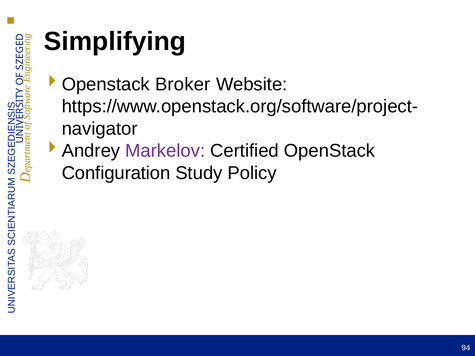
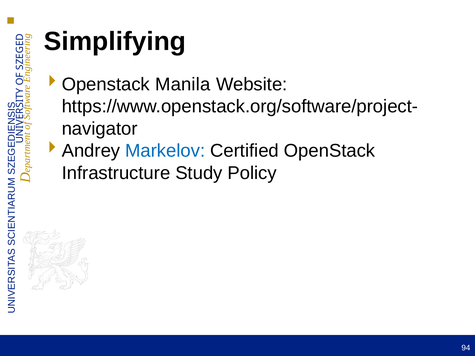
Broker: Broker -> Manila
Markelov colour: purple -> blue
Configuration: Configuration -> Infrastructure
